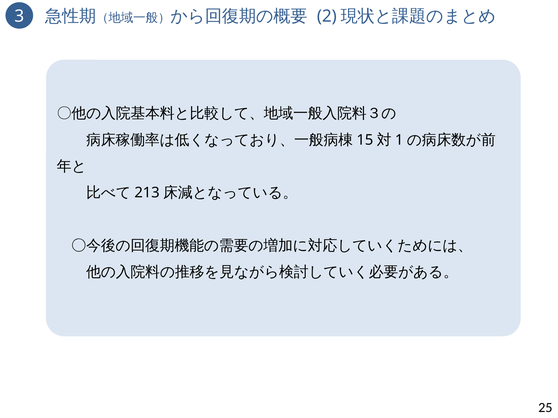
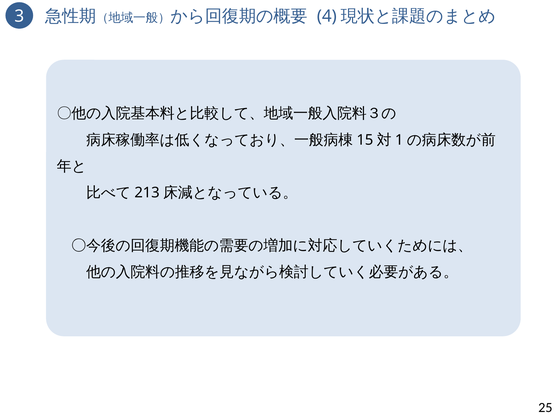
2: 2 -> 4
